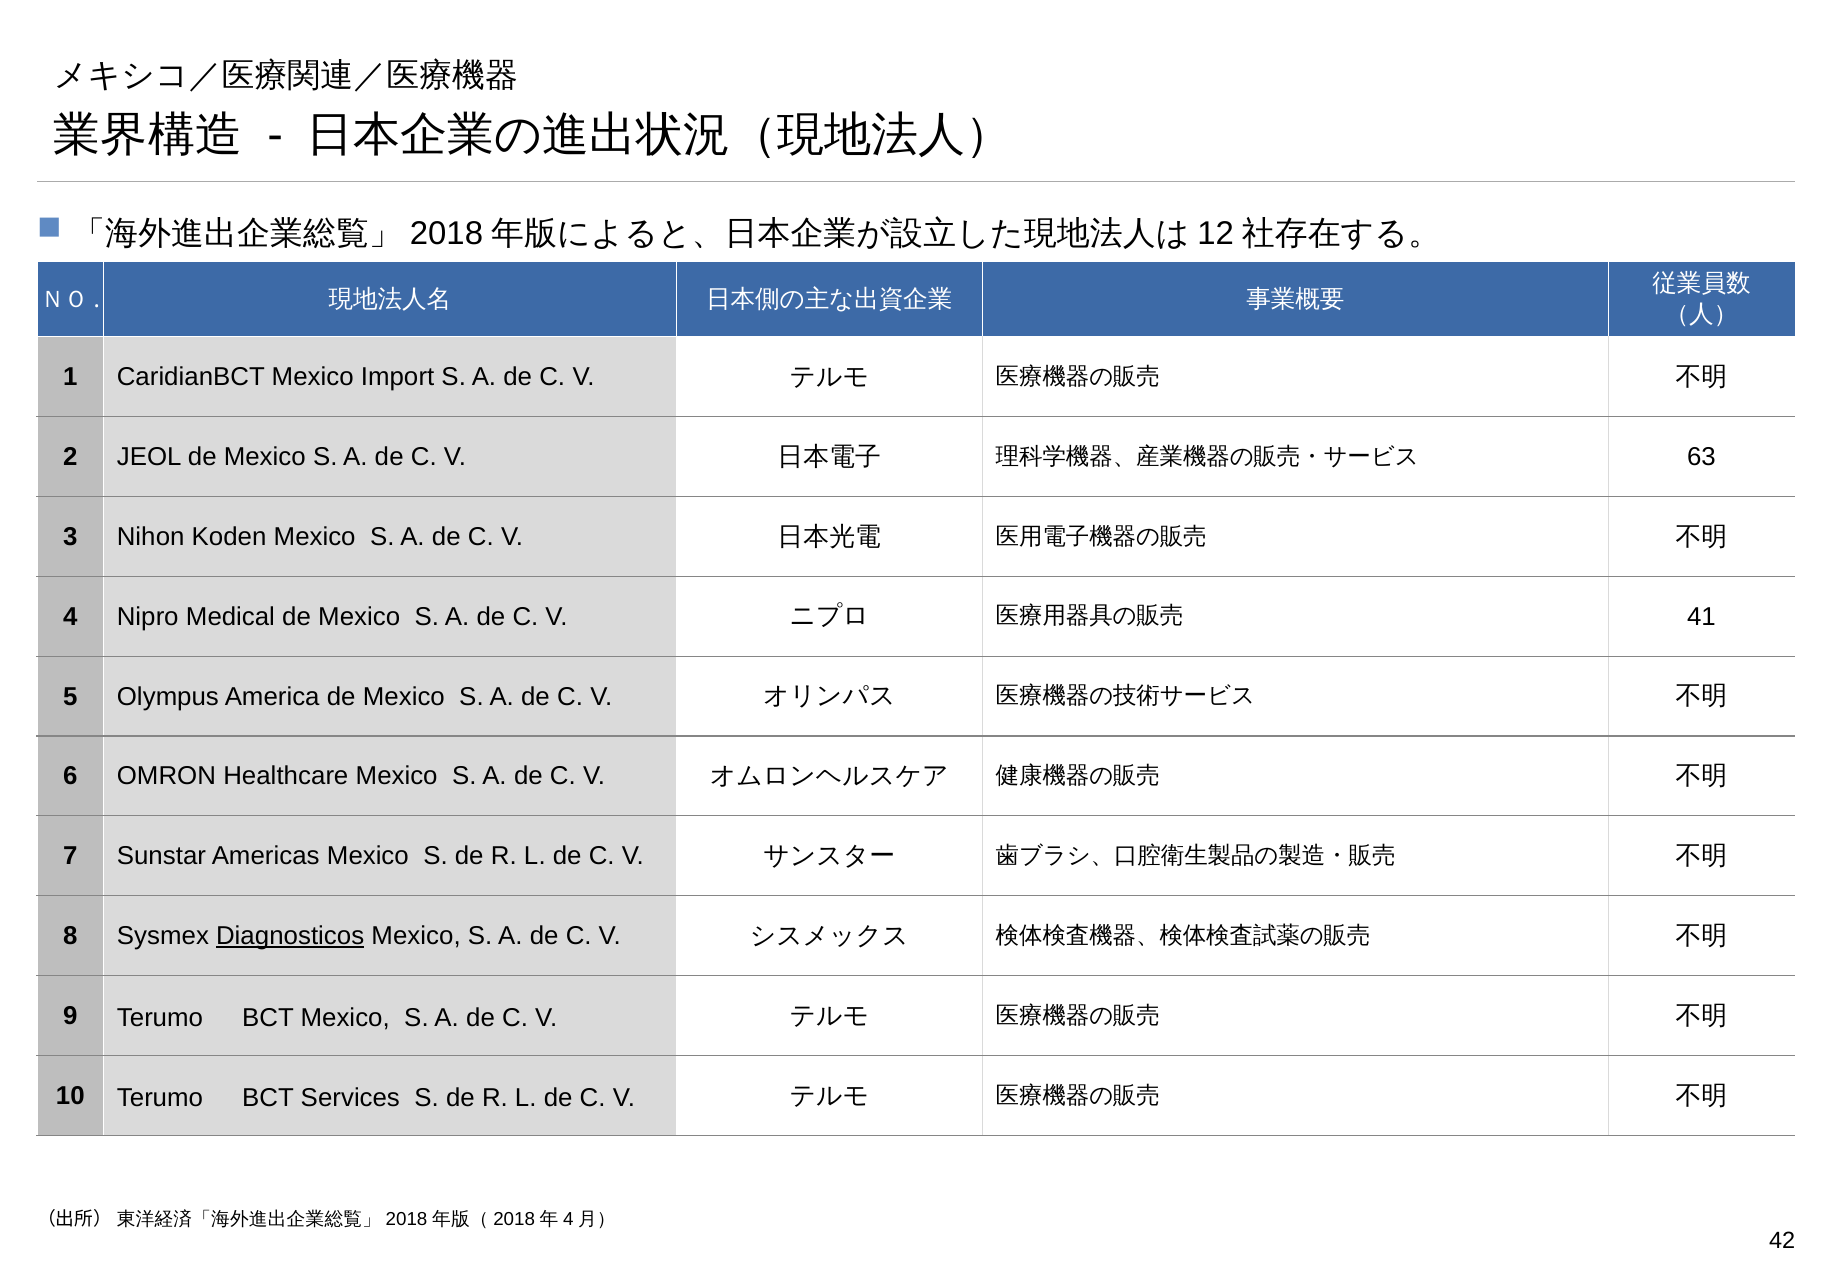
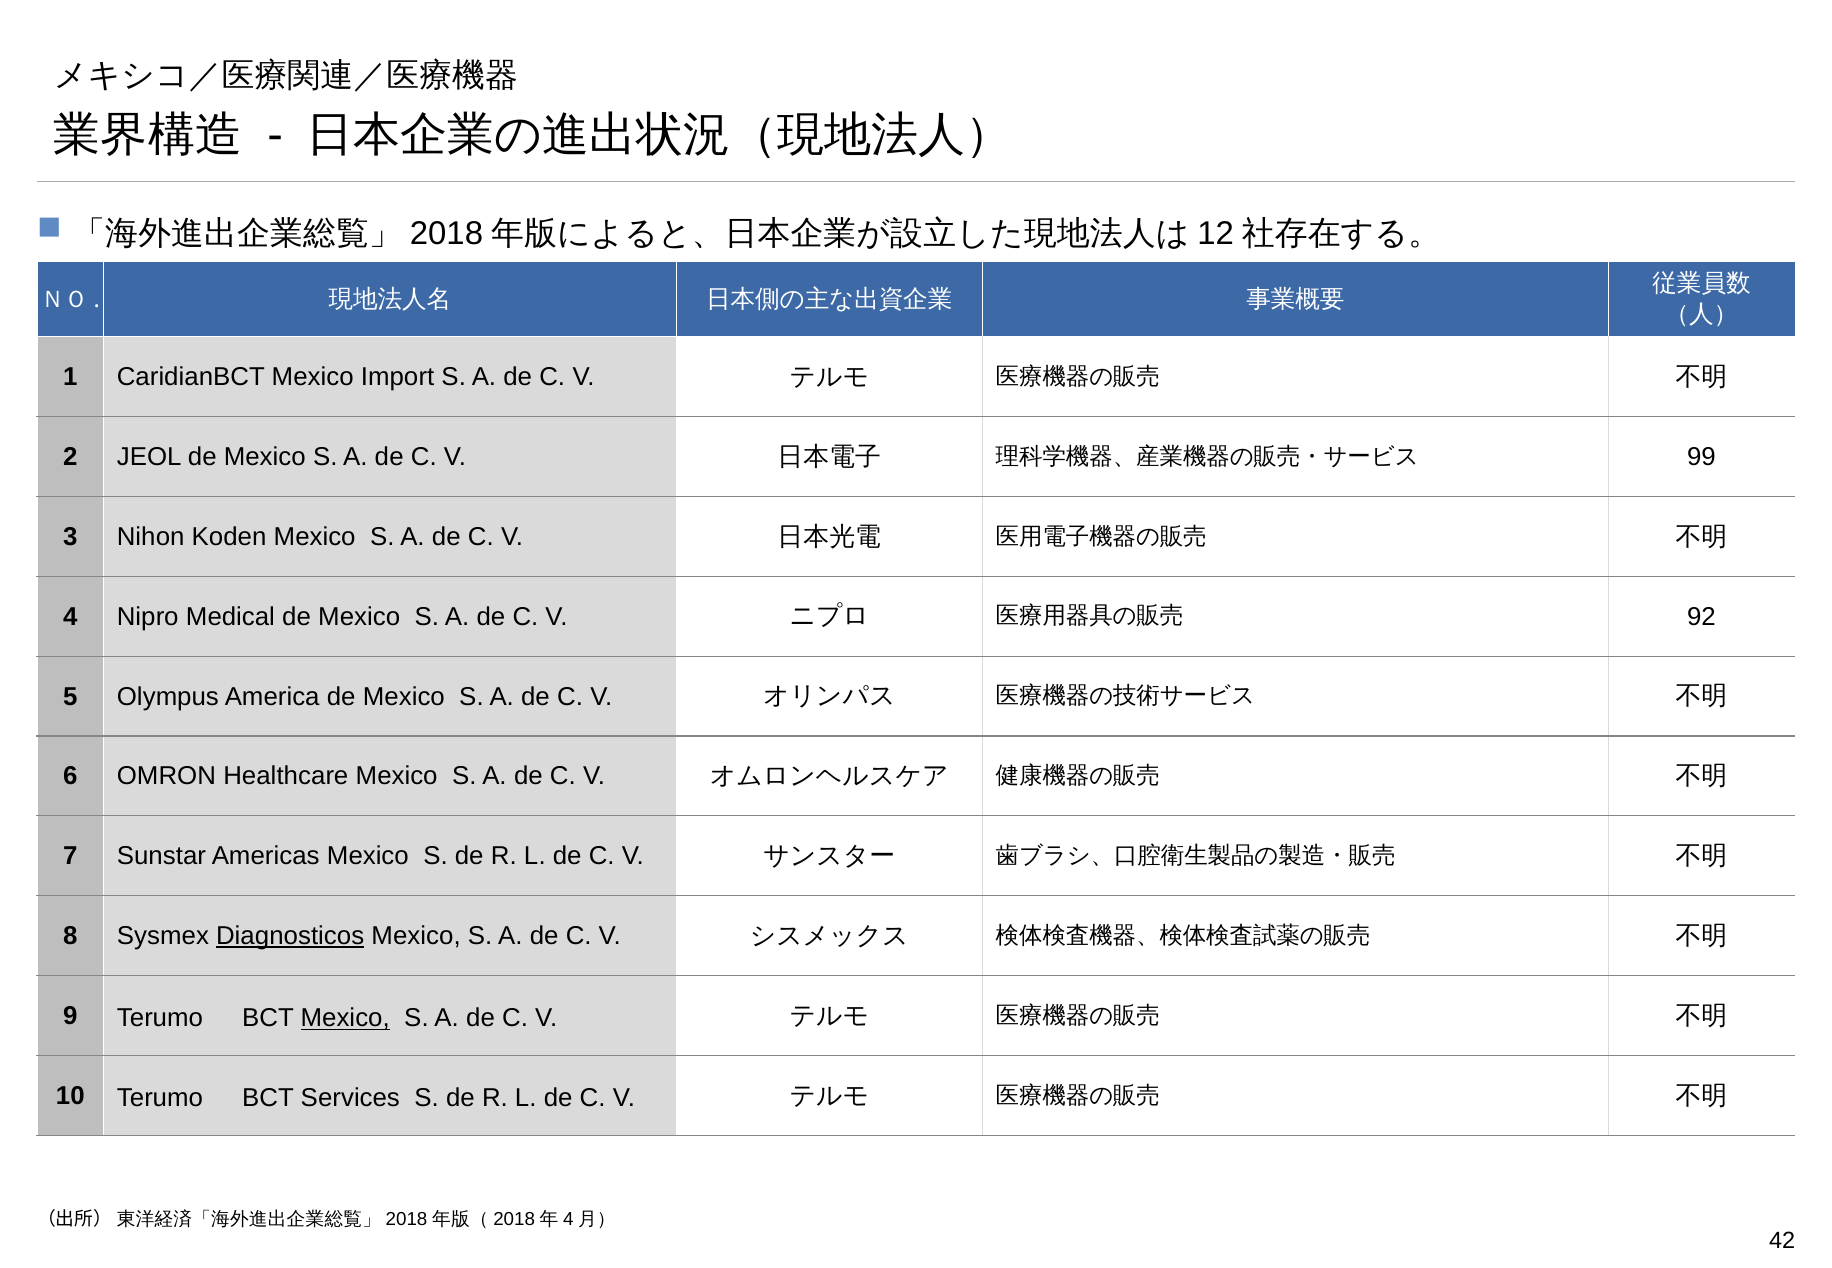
63: 63 -> 99
41: 41 -> 92
Mexico at (345, 1019) underline: none -> present
